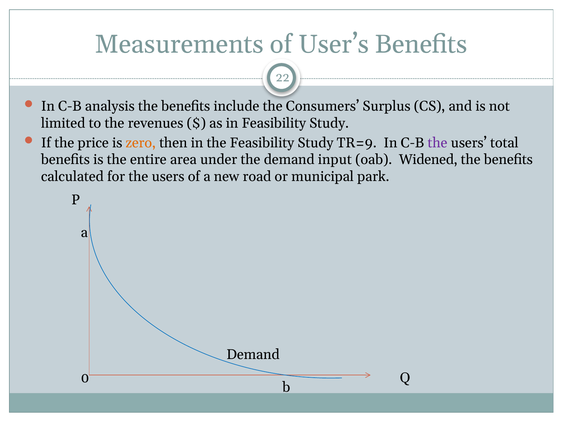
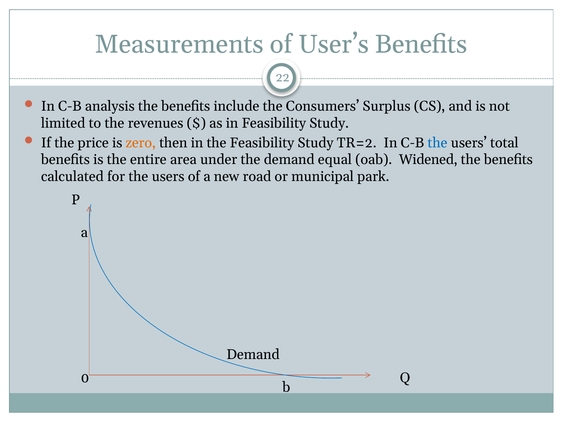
TR=9: TR=9 -> TR=2
the at (437, 143) colour: purple -> blue
input: input -> equal
